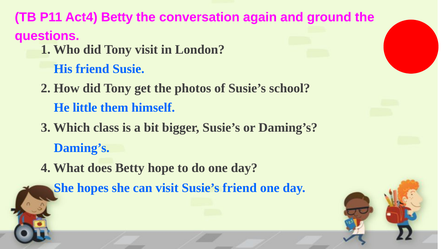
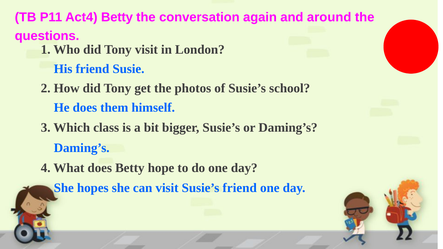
ground: ground -> around
He little: little -> does
